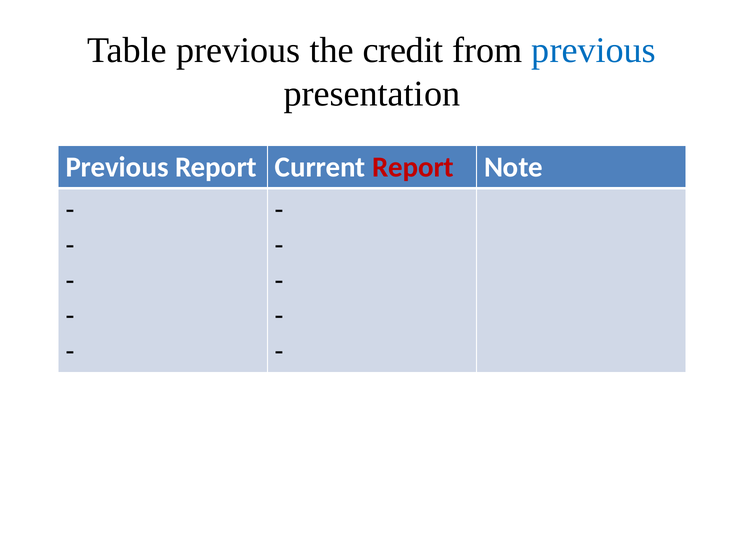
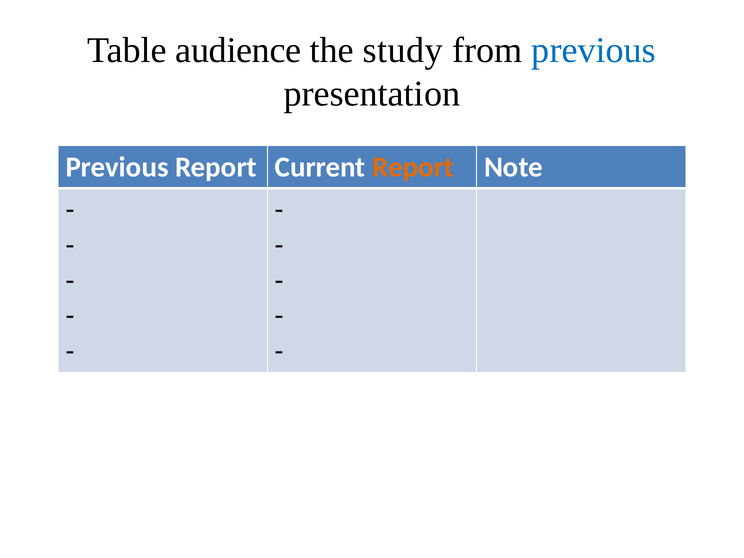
Table previous: previous -> audience
credit: credit -> study
Report at (413, 167) colour: red -> orange
